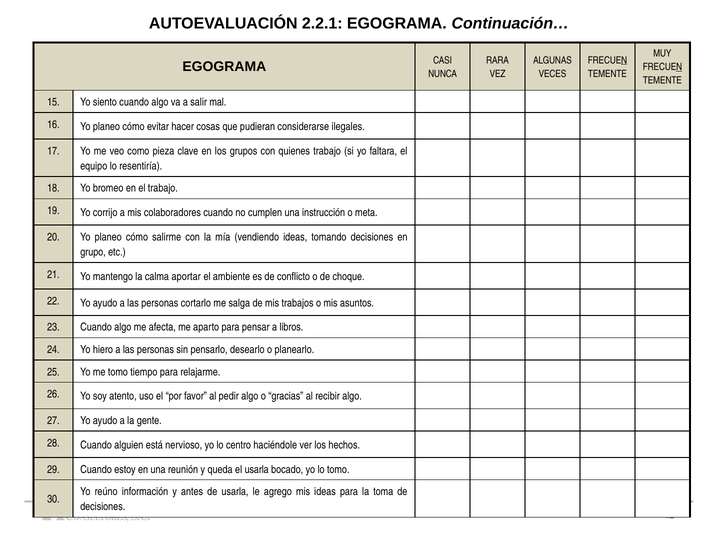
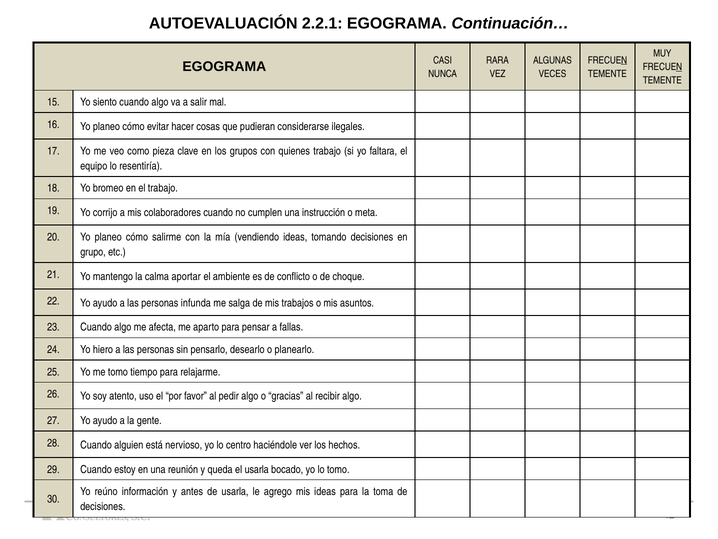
cortarlo: cortarlo -> infunda
libros: libros -> fallas
